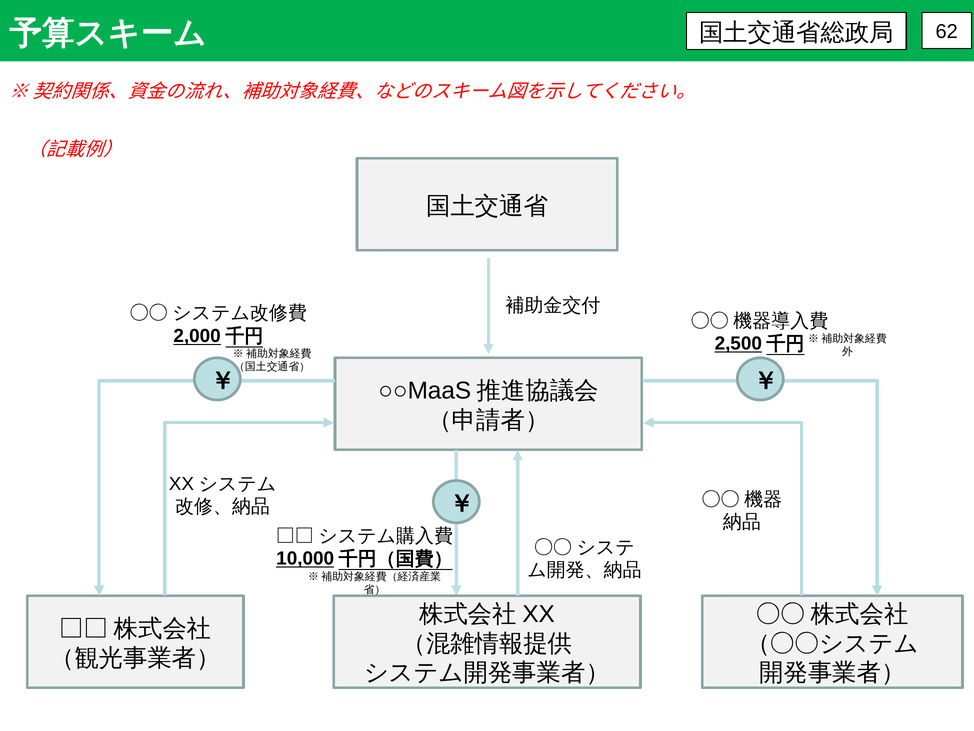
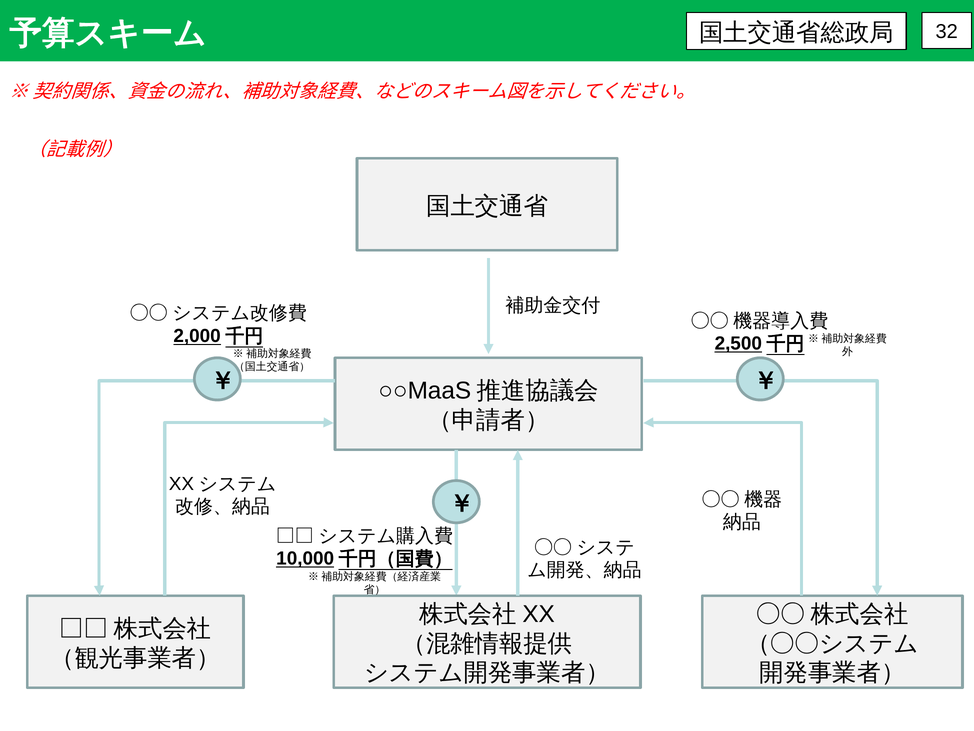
62: 62 -> 32
